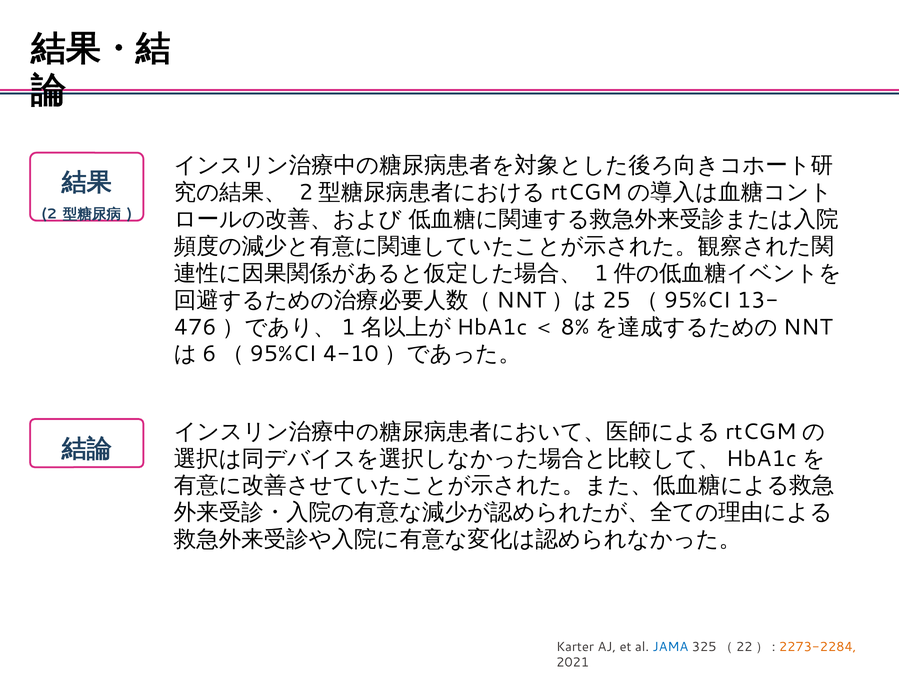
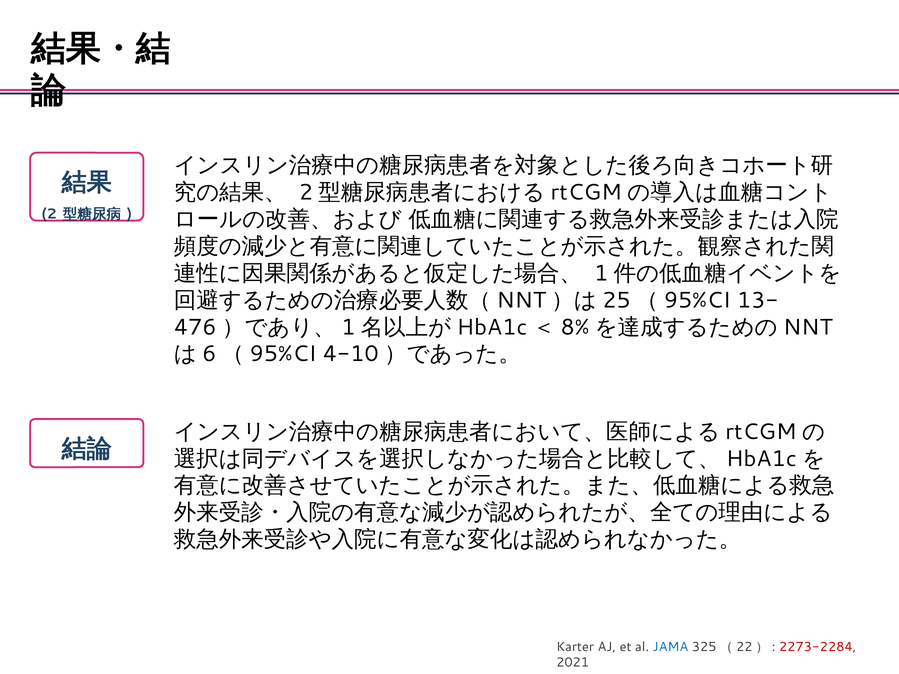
2273-2284 colour: orange -> red
